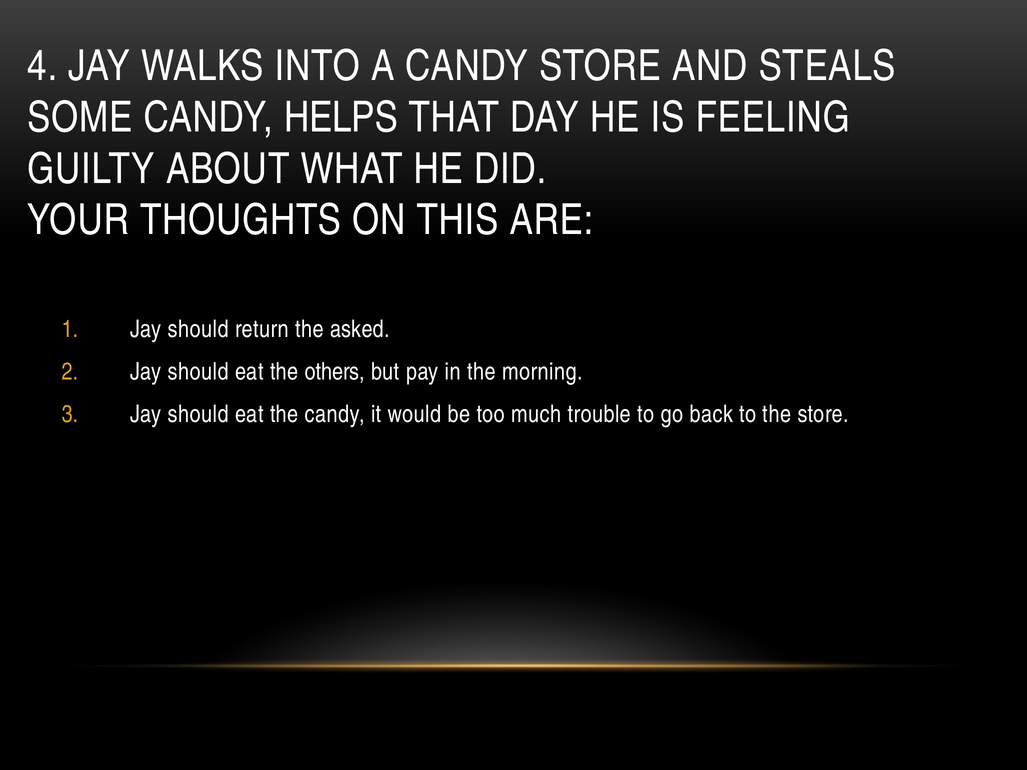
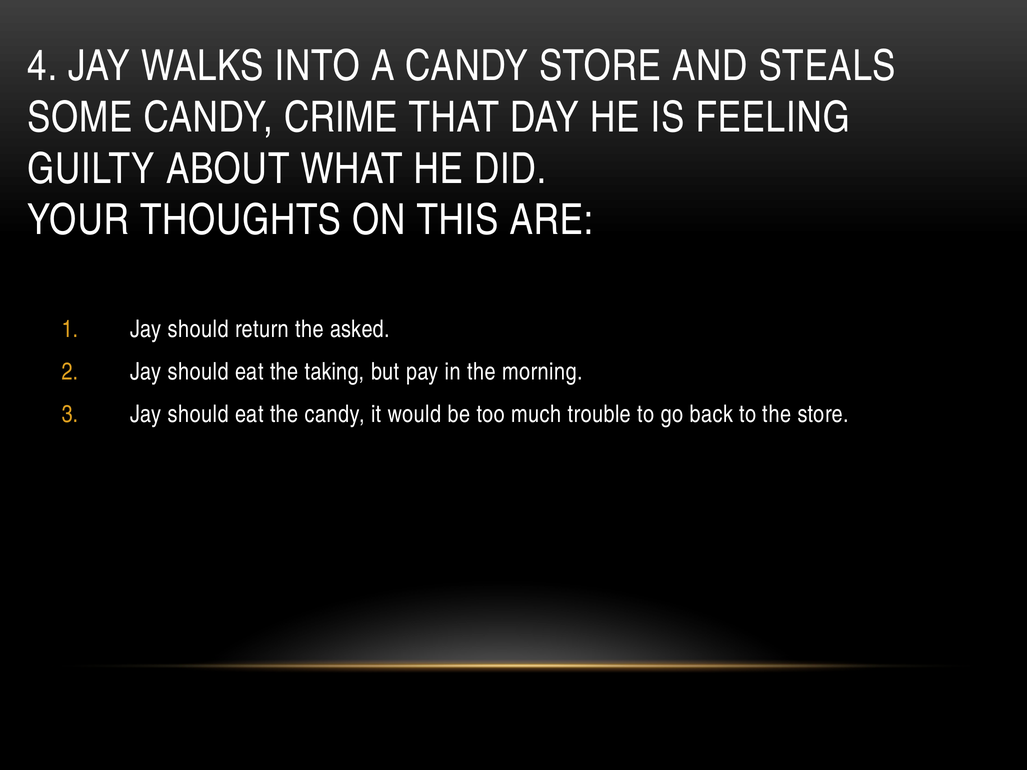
HELPS: HELPS -> CRIME
others: others -> taking
